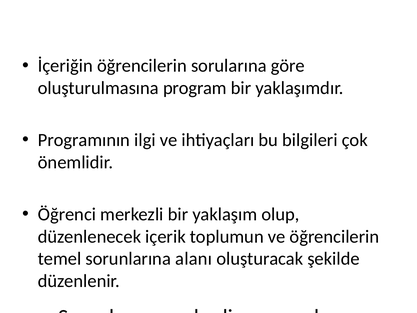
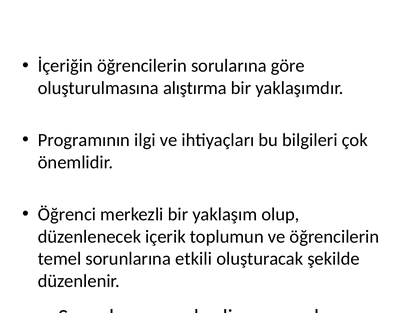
program: program -> alıştırma
alanı: alanı -> etkili
